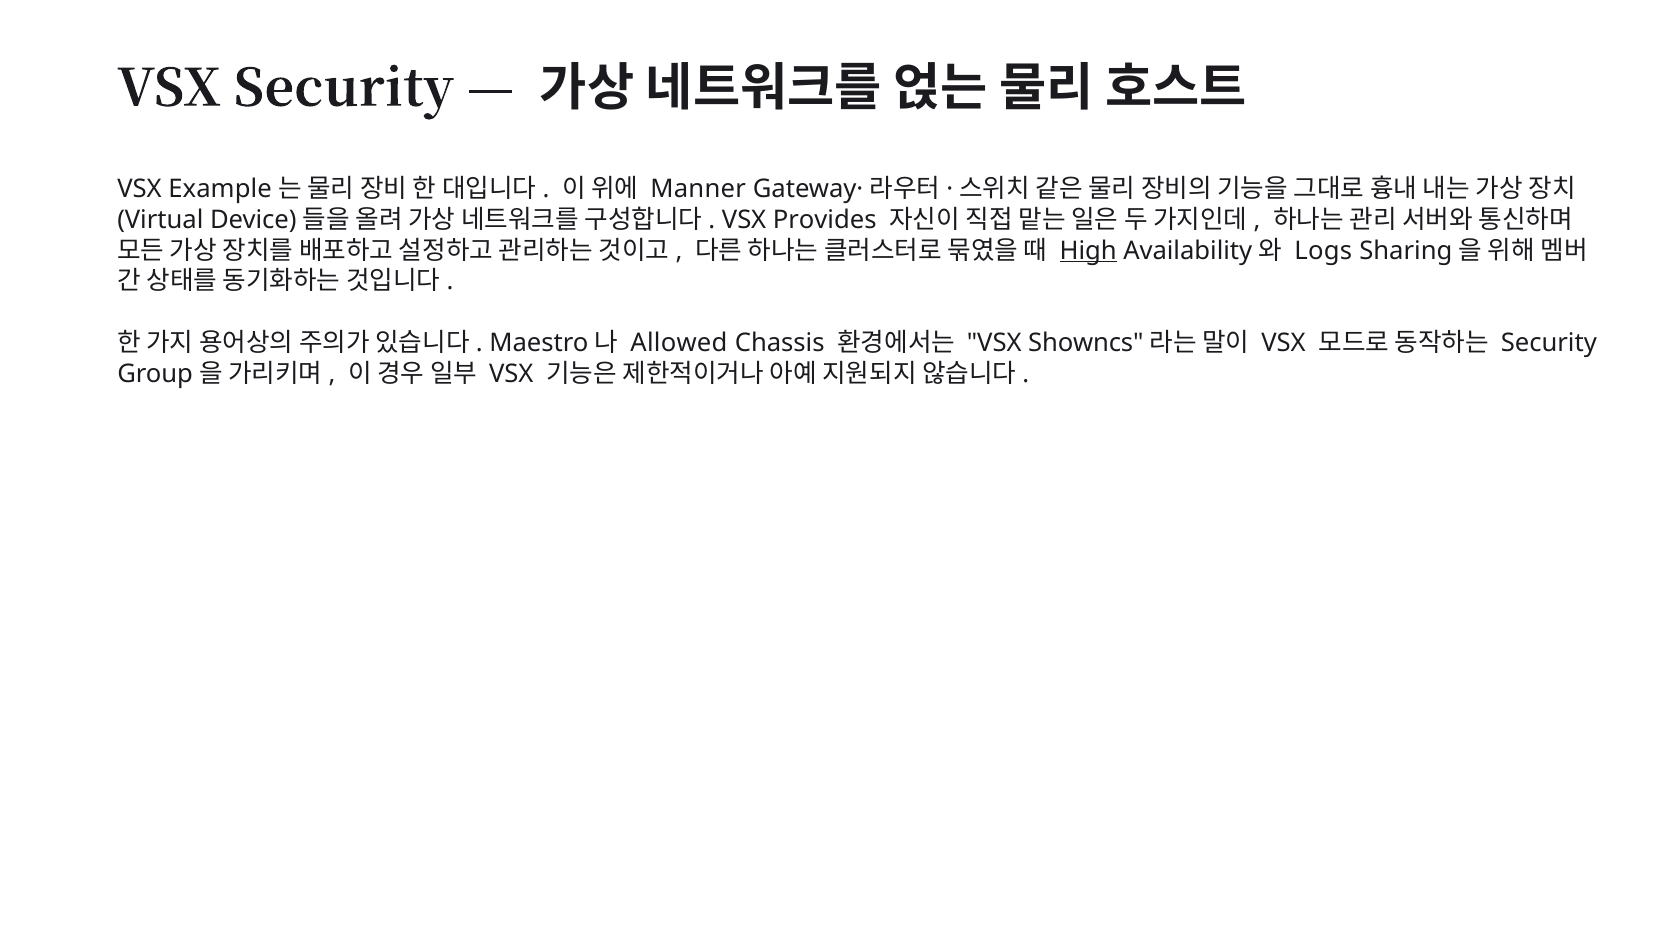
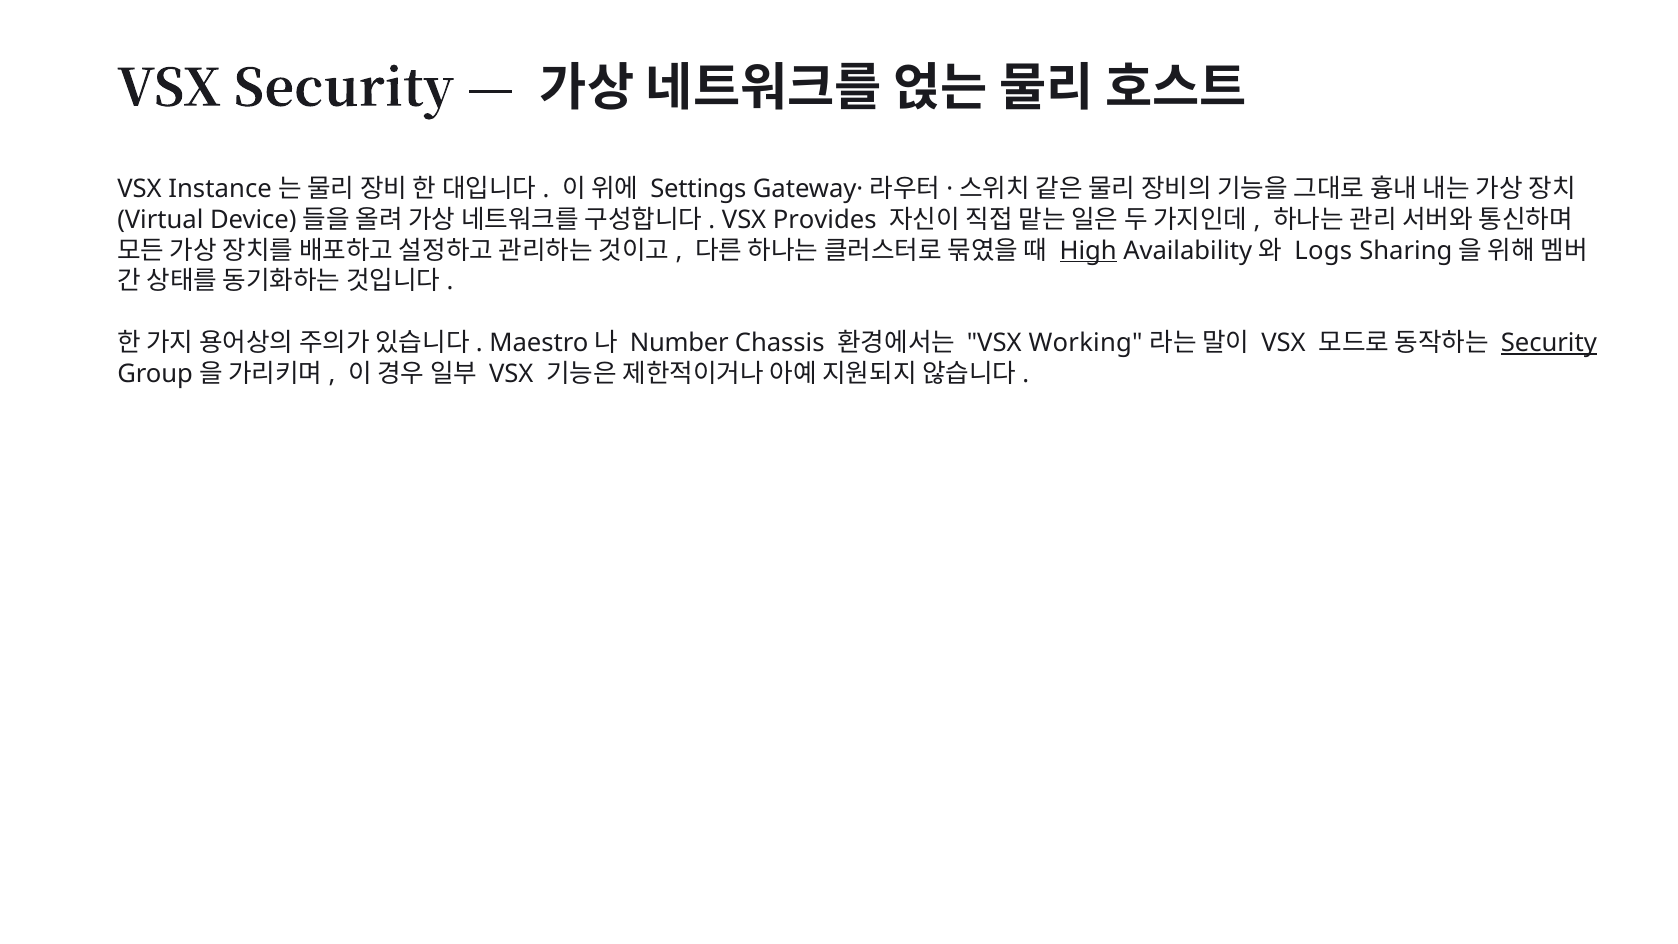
Example: Example -> Instance
Manner: Manner -> Settings
Allowed: Allowed -> Number
Showncs: Showncs -> Working
Security at (1549, 343) underline: none -> present
